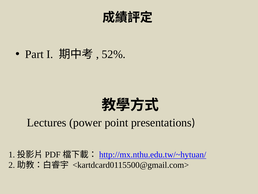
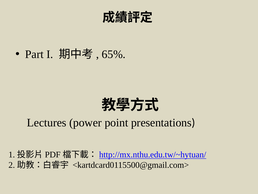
52%: 52% -> 65%
